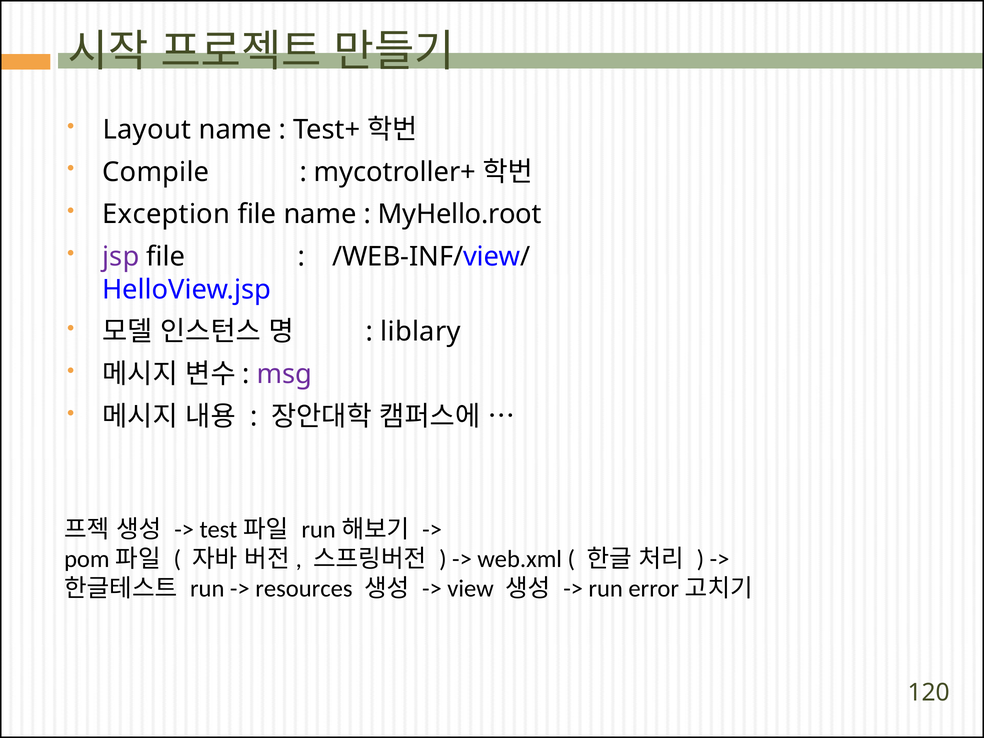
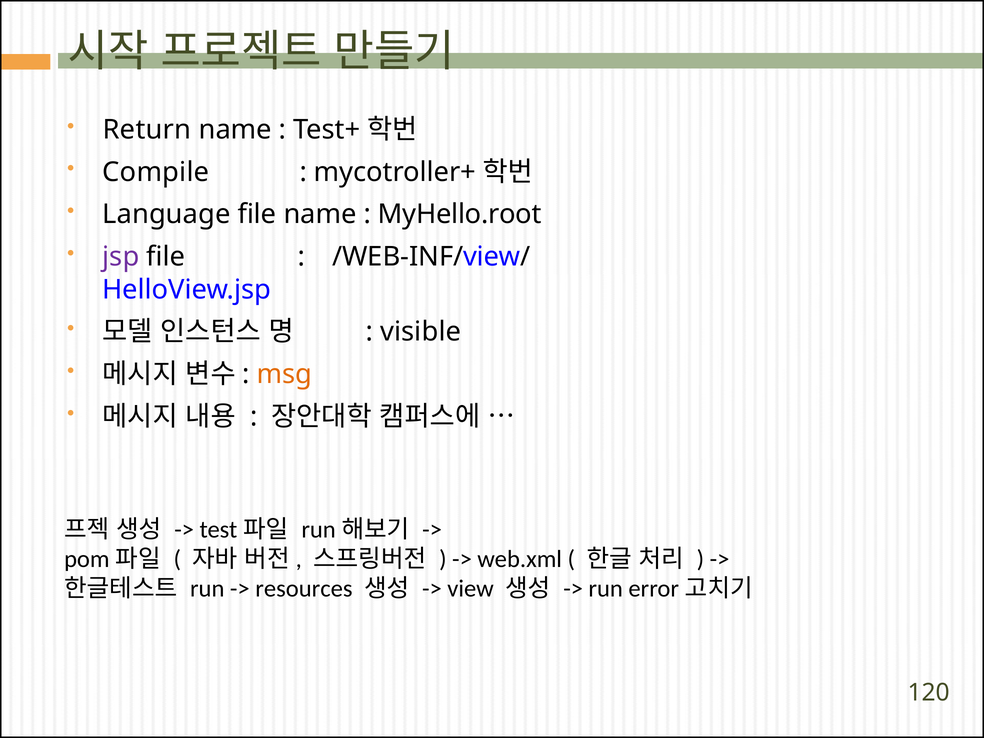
Layout: Layout -> Return
Exception: Exception -> Language
liblary: liblary -> visible
msg colour: purple -> orange
